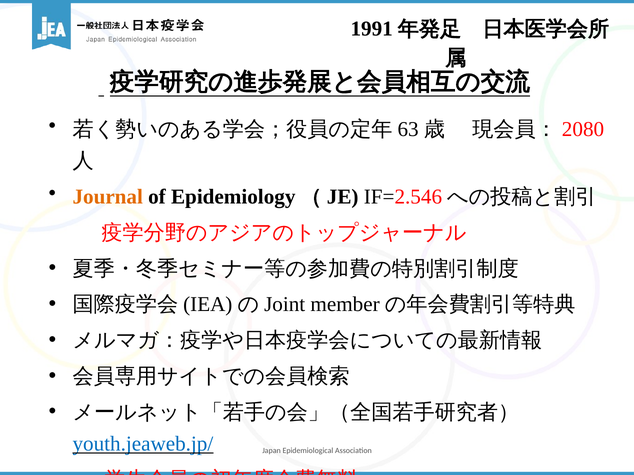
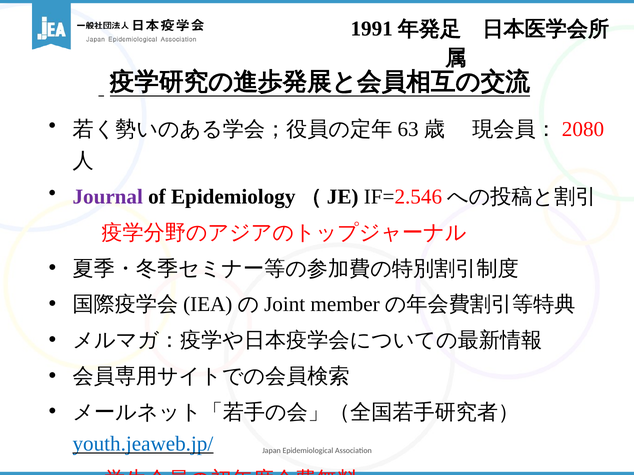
Journal colour: orange -> purple
